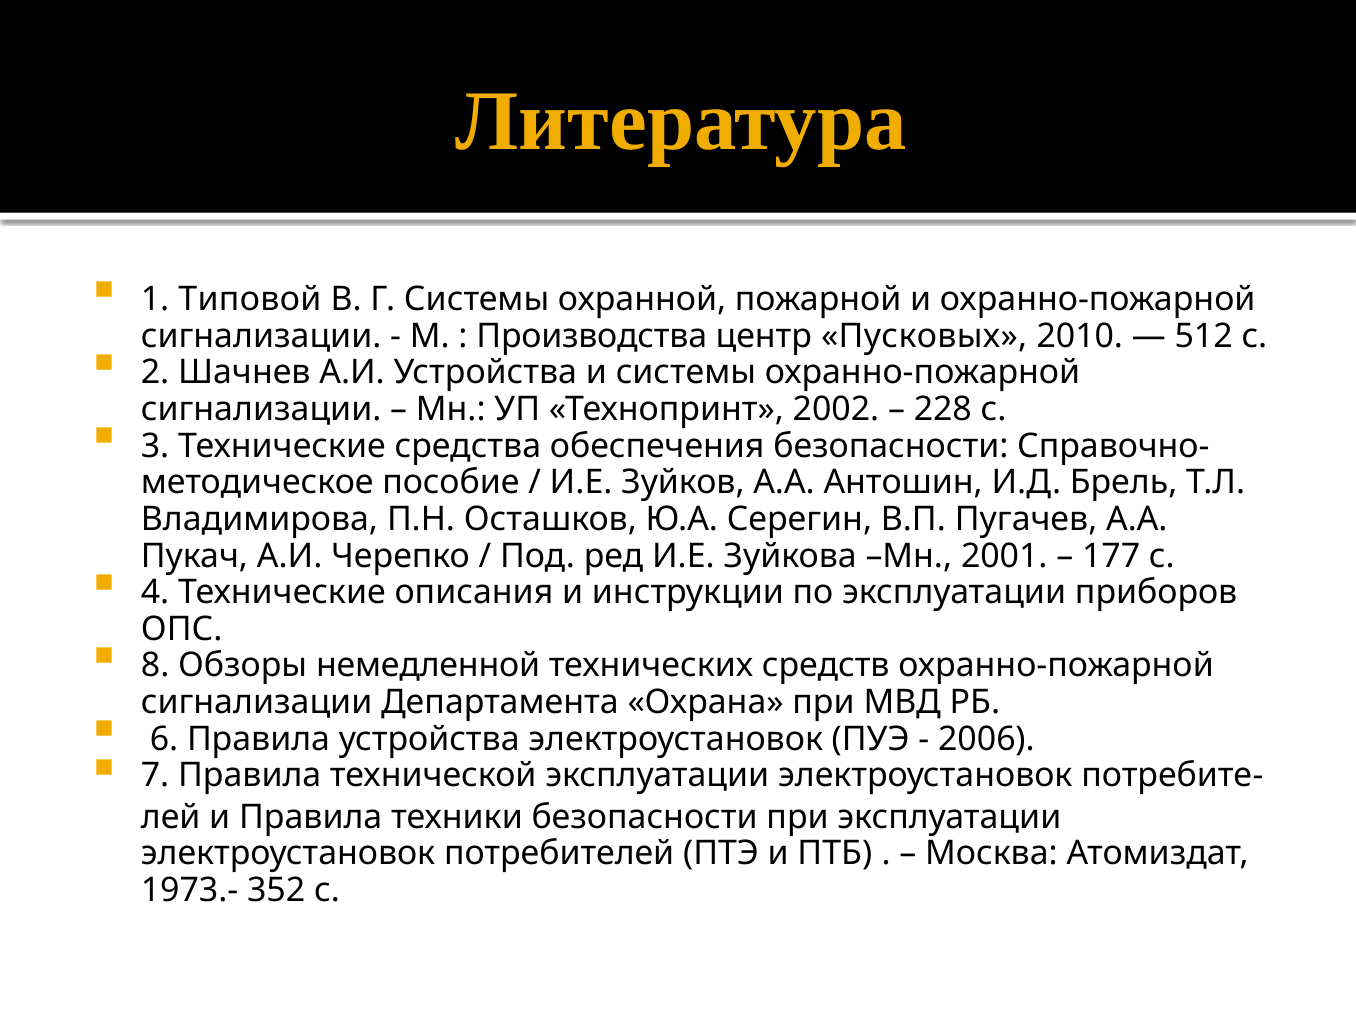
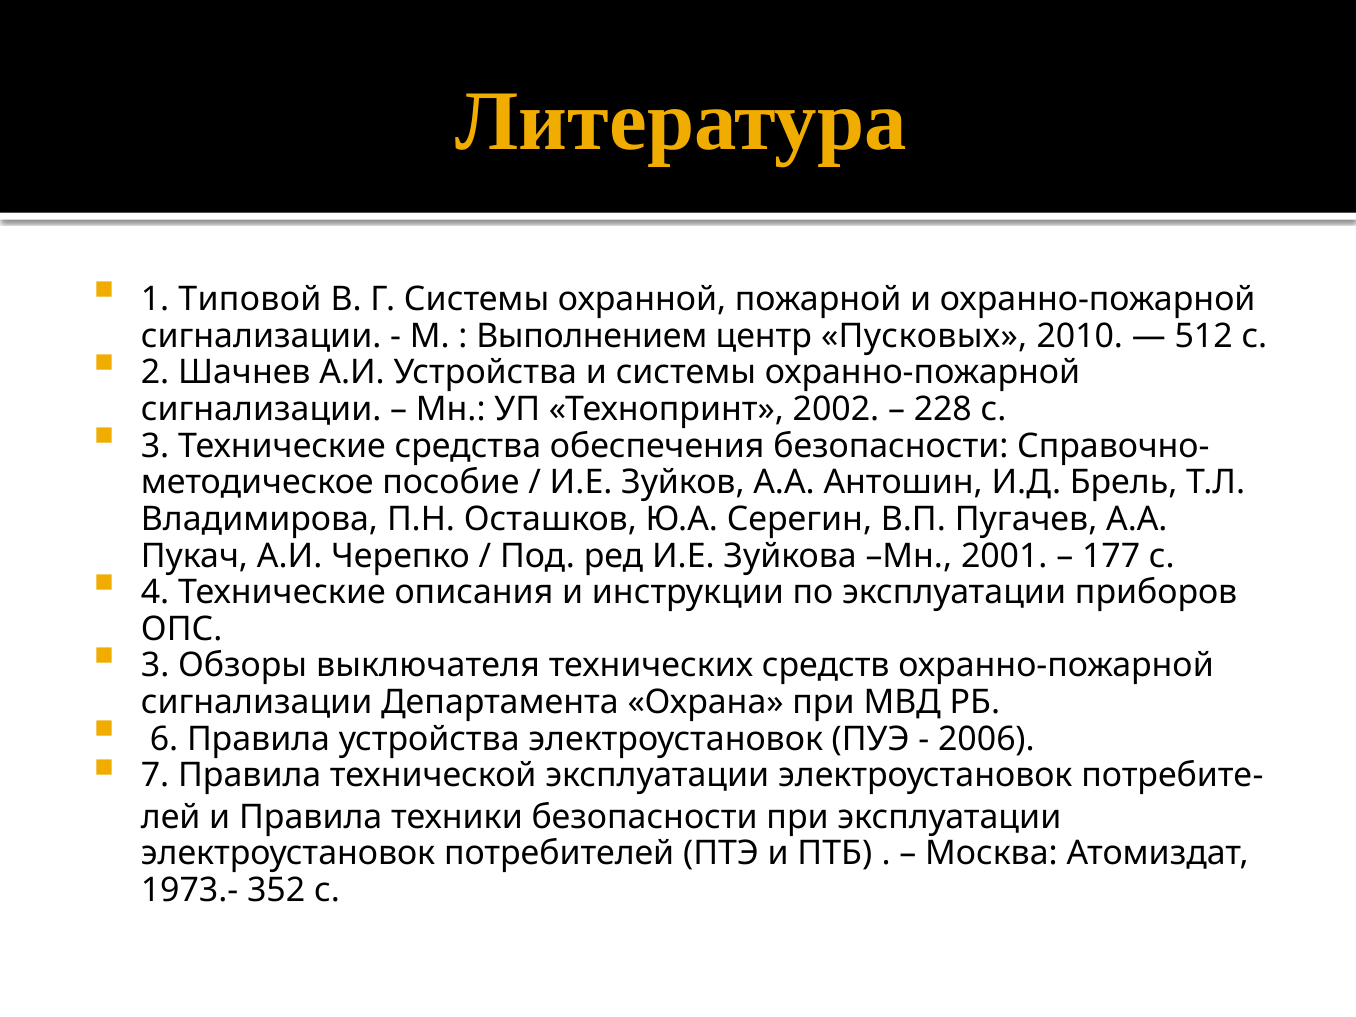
Производства: Производства -> Выполнением
8 at (155, 666): 8 -> 3
немедленной: немедленной -> выключателя
